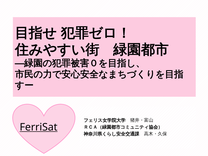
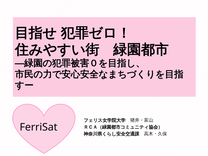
FerriSat underline: present -> none
